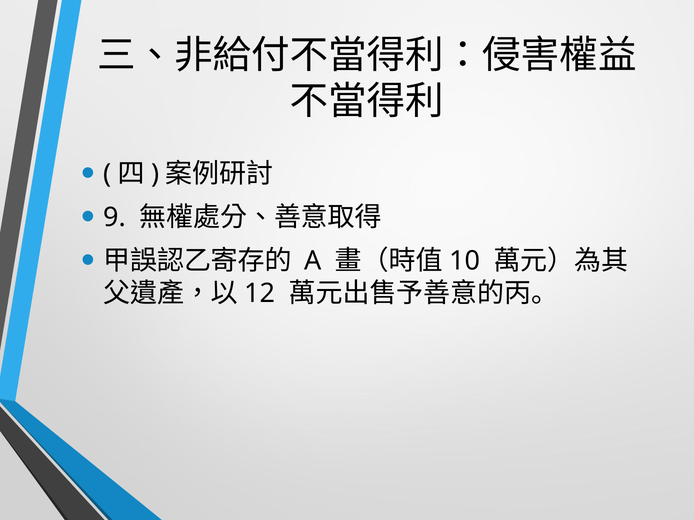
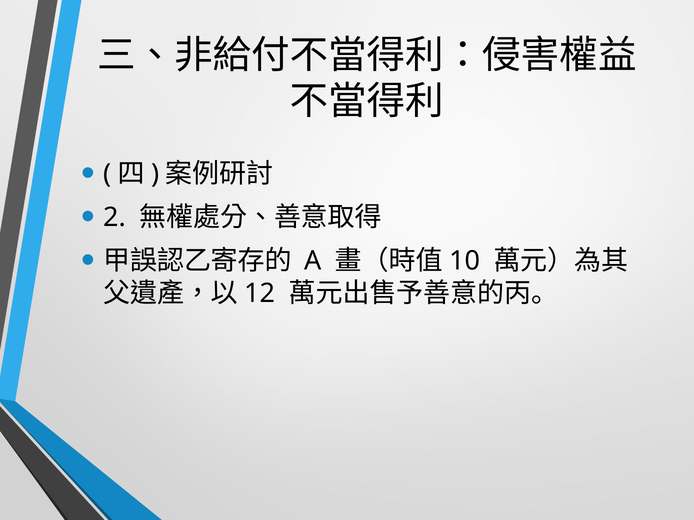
9: 9 -> 2
